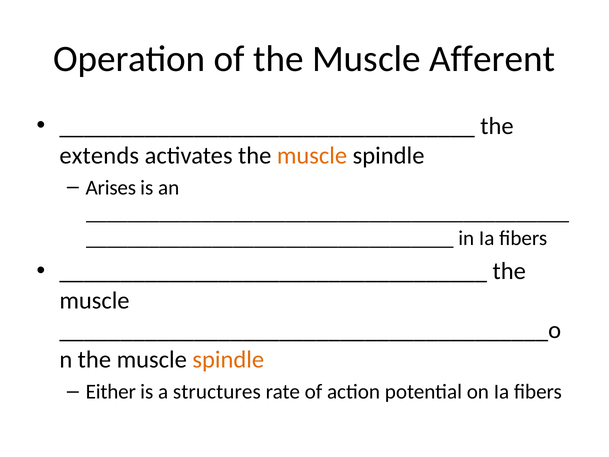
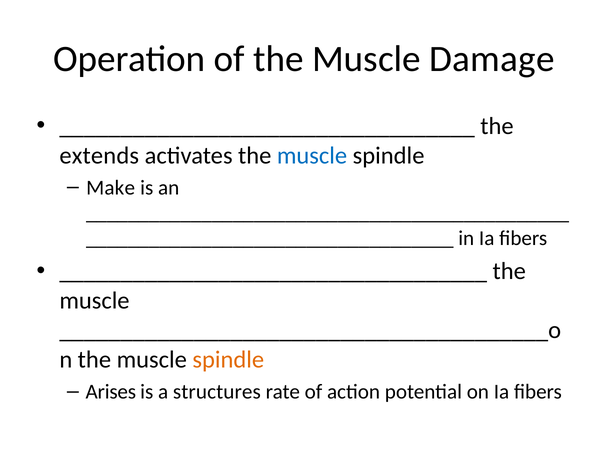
Afferent: Afferent -> Damage
muscle at (312, 155) colour: orange -> blue
Arises: Arises -> Make
Either: Either -> Arises
